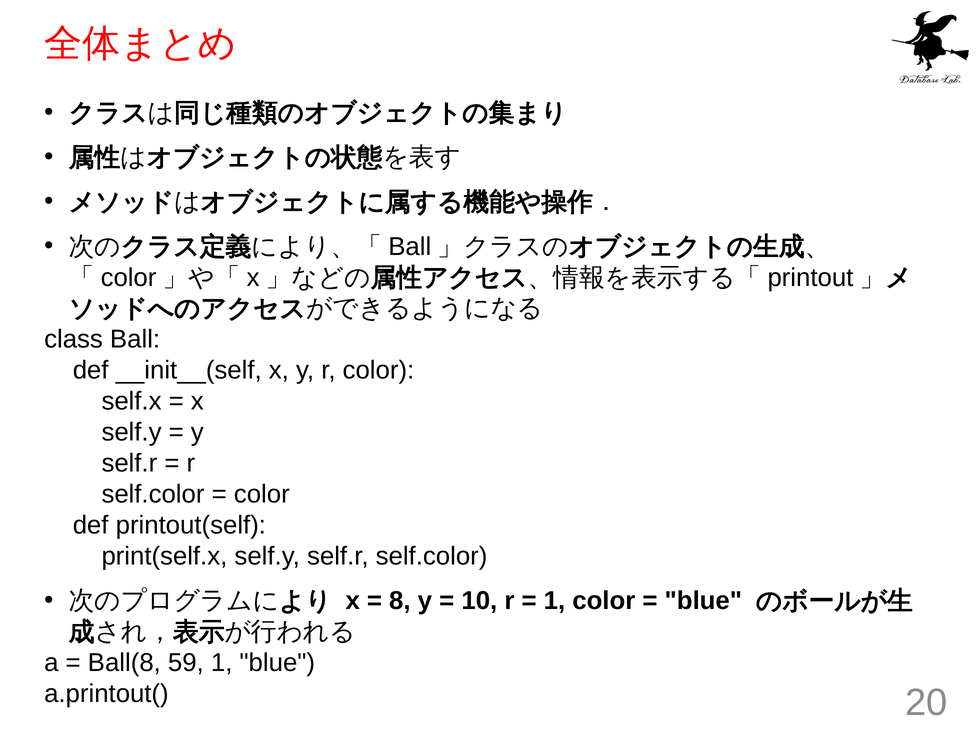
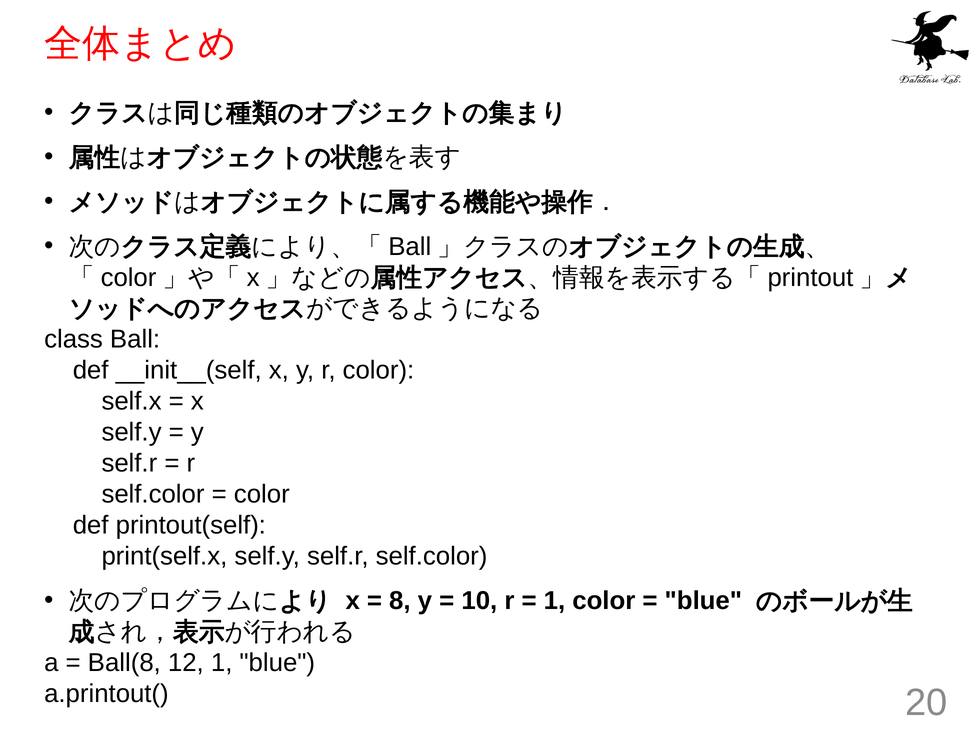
59: 59 -> 12
